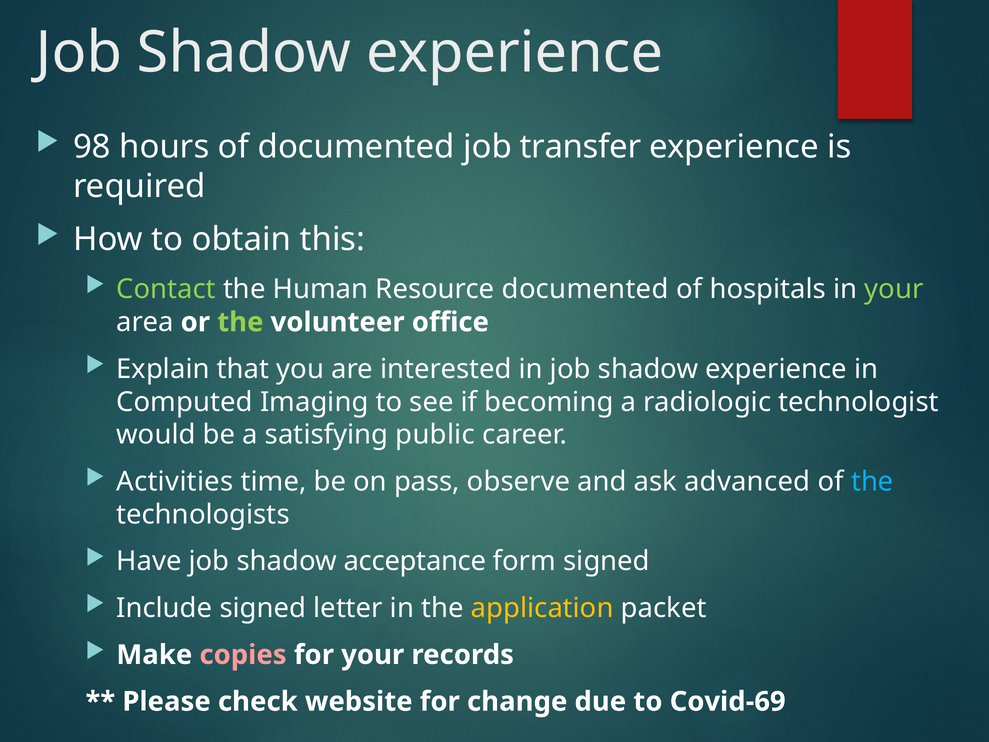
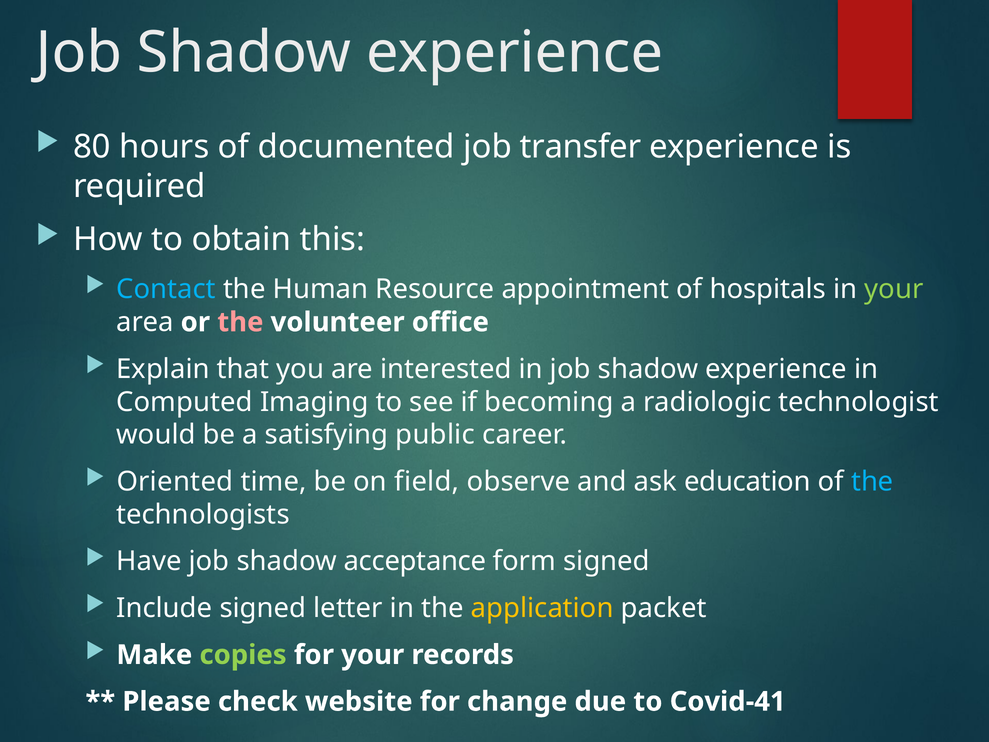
98: 98 -> 80
Contact colour: light green -> light blue
Resource documented: documented -> appointment
the at (240, 322) colour: light green -> pink
Activities: Activities -> Oriented
pass: pass -> field
advanced: advanced -> education
copies colour: pink -> light green
Covid-69: Covid-69 -> Covid-41
